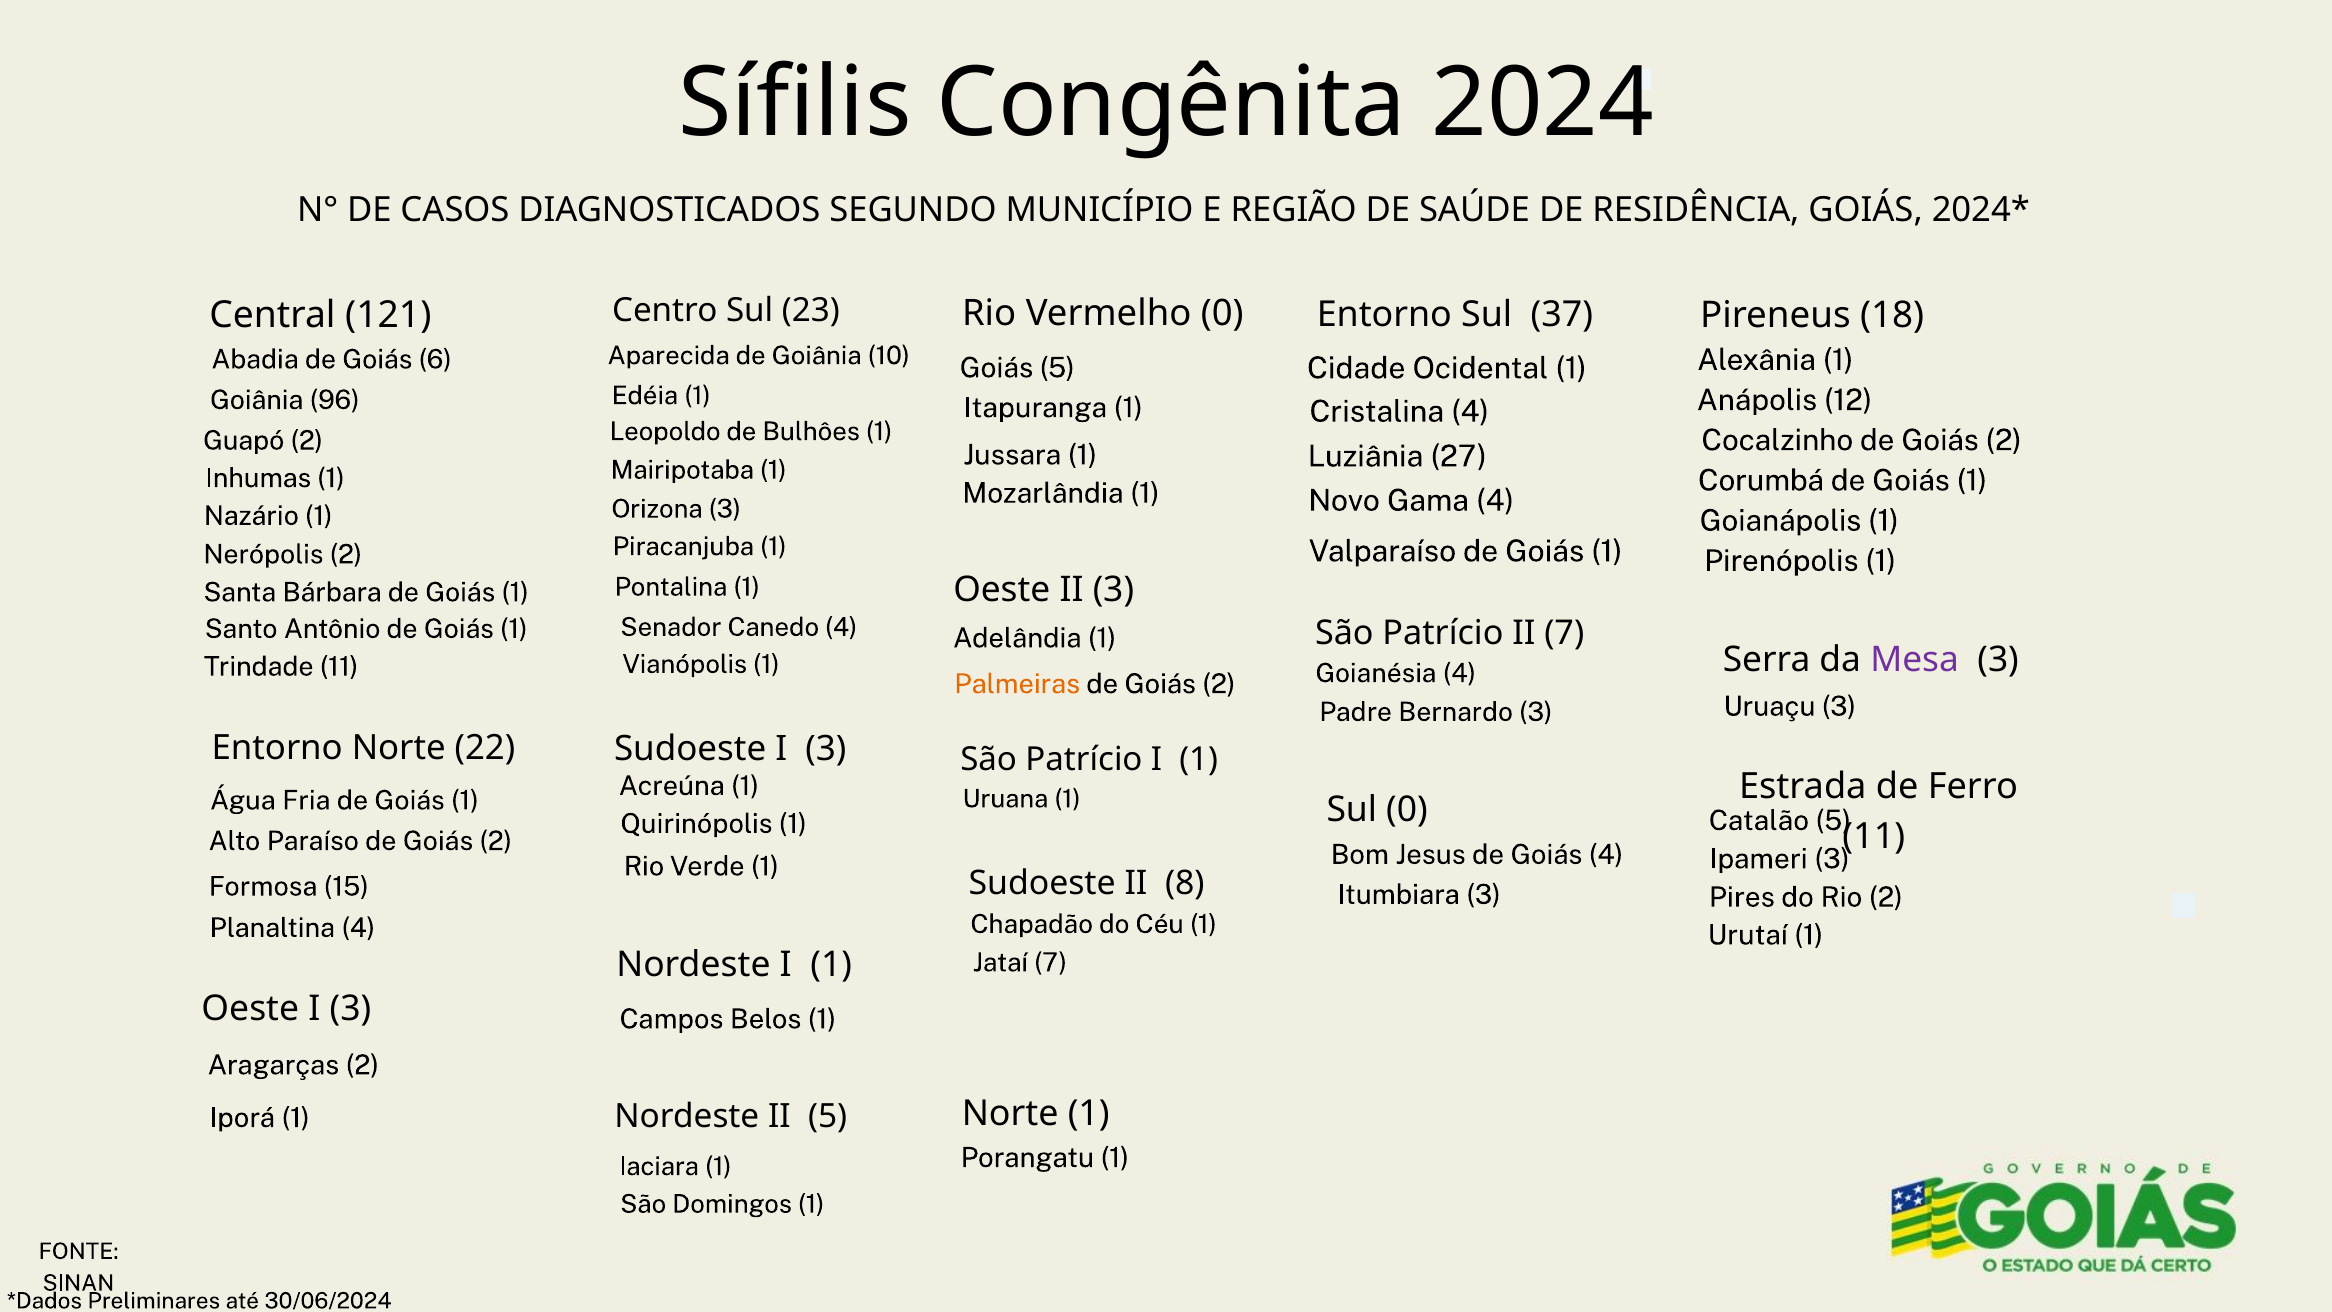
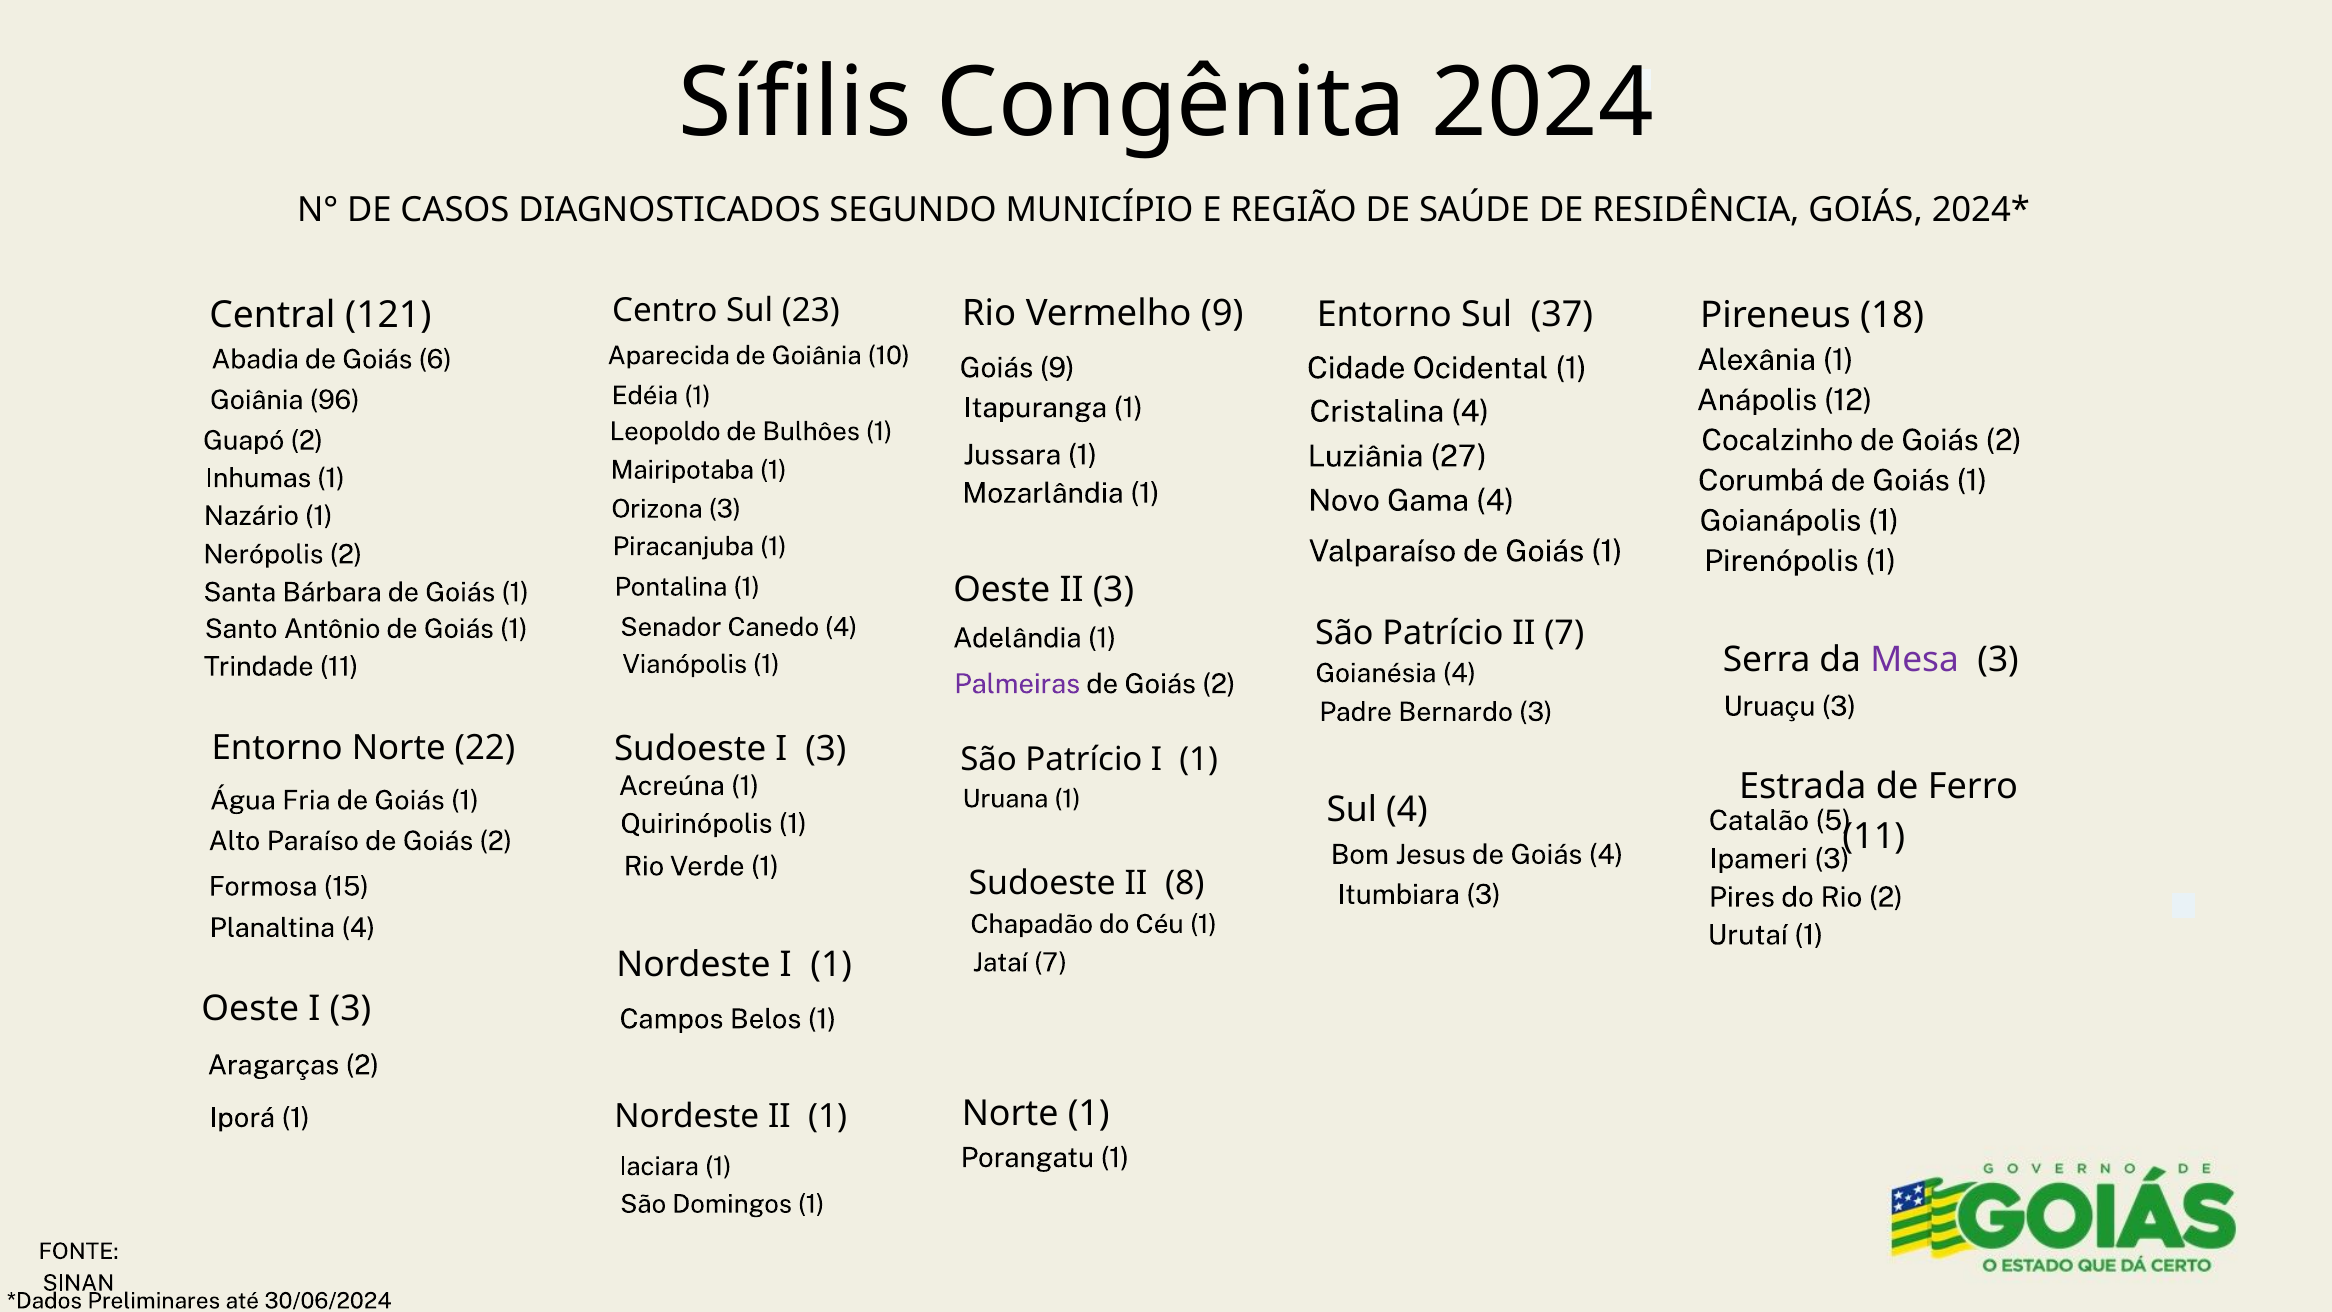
Vermelho 0: 0 -> 9
Goiás 5: 5 -> 9
Palmeiras colour: orange -> purple
Sul 0: 0 -> 4
II 5: 5 -> 1
